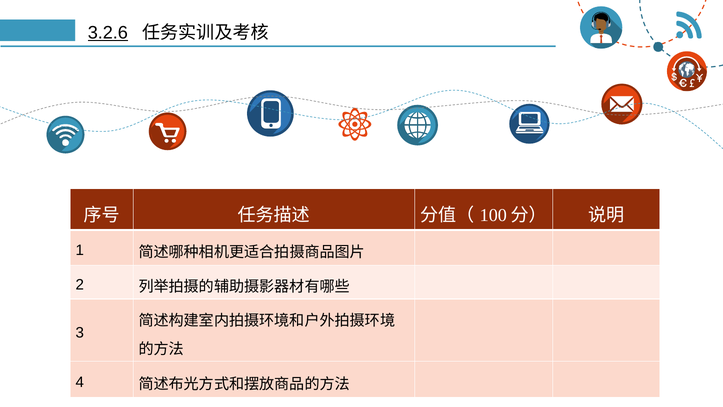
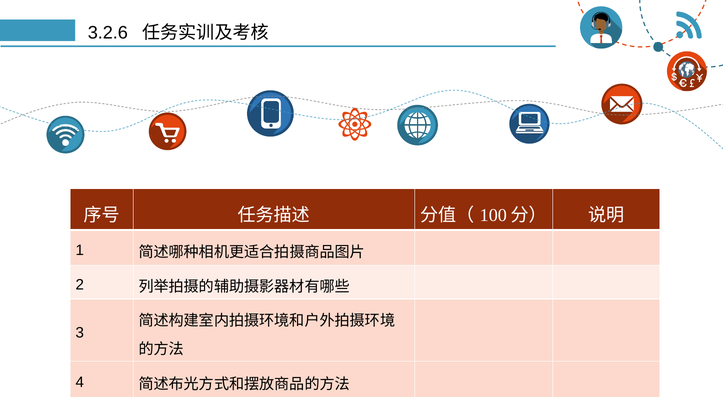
3.2.6 underline: present -> none
